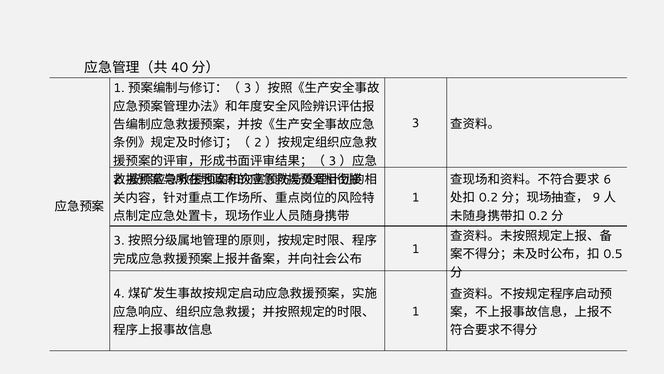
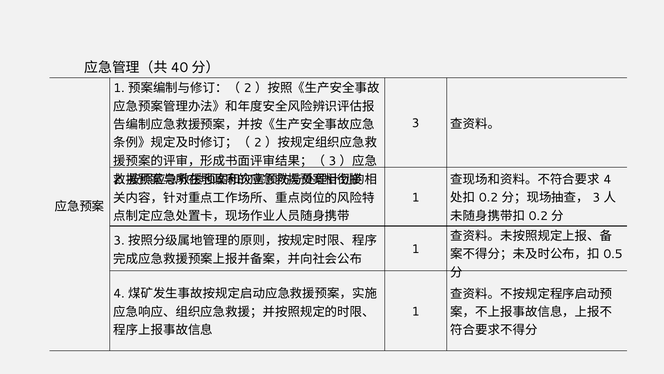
3 at (248, 88): 3 -> 2
6 at (607, 179): 6 -> 4
9 at (596, 198): 9 -> 3
